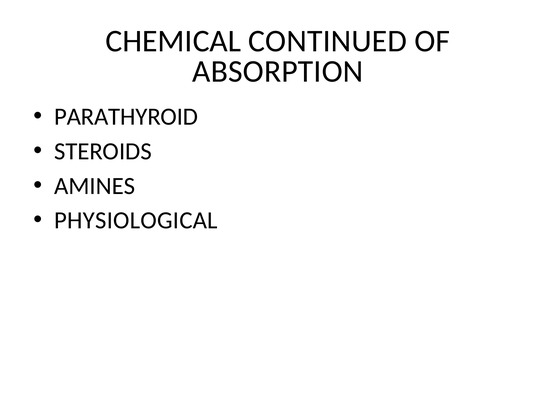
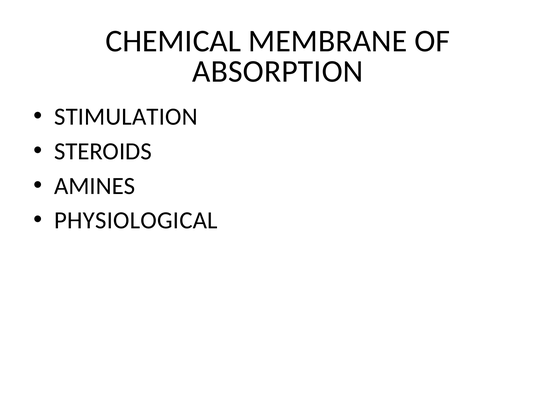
CONTINUED: CONTINUED -> MEMBRANE
PARATHYROID: PARATHYROID -> STIMULATION
